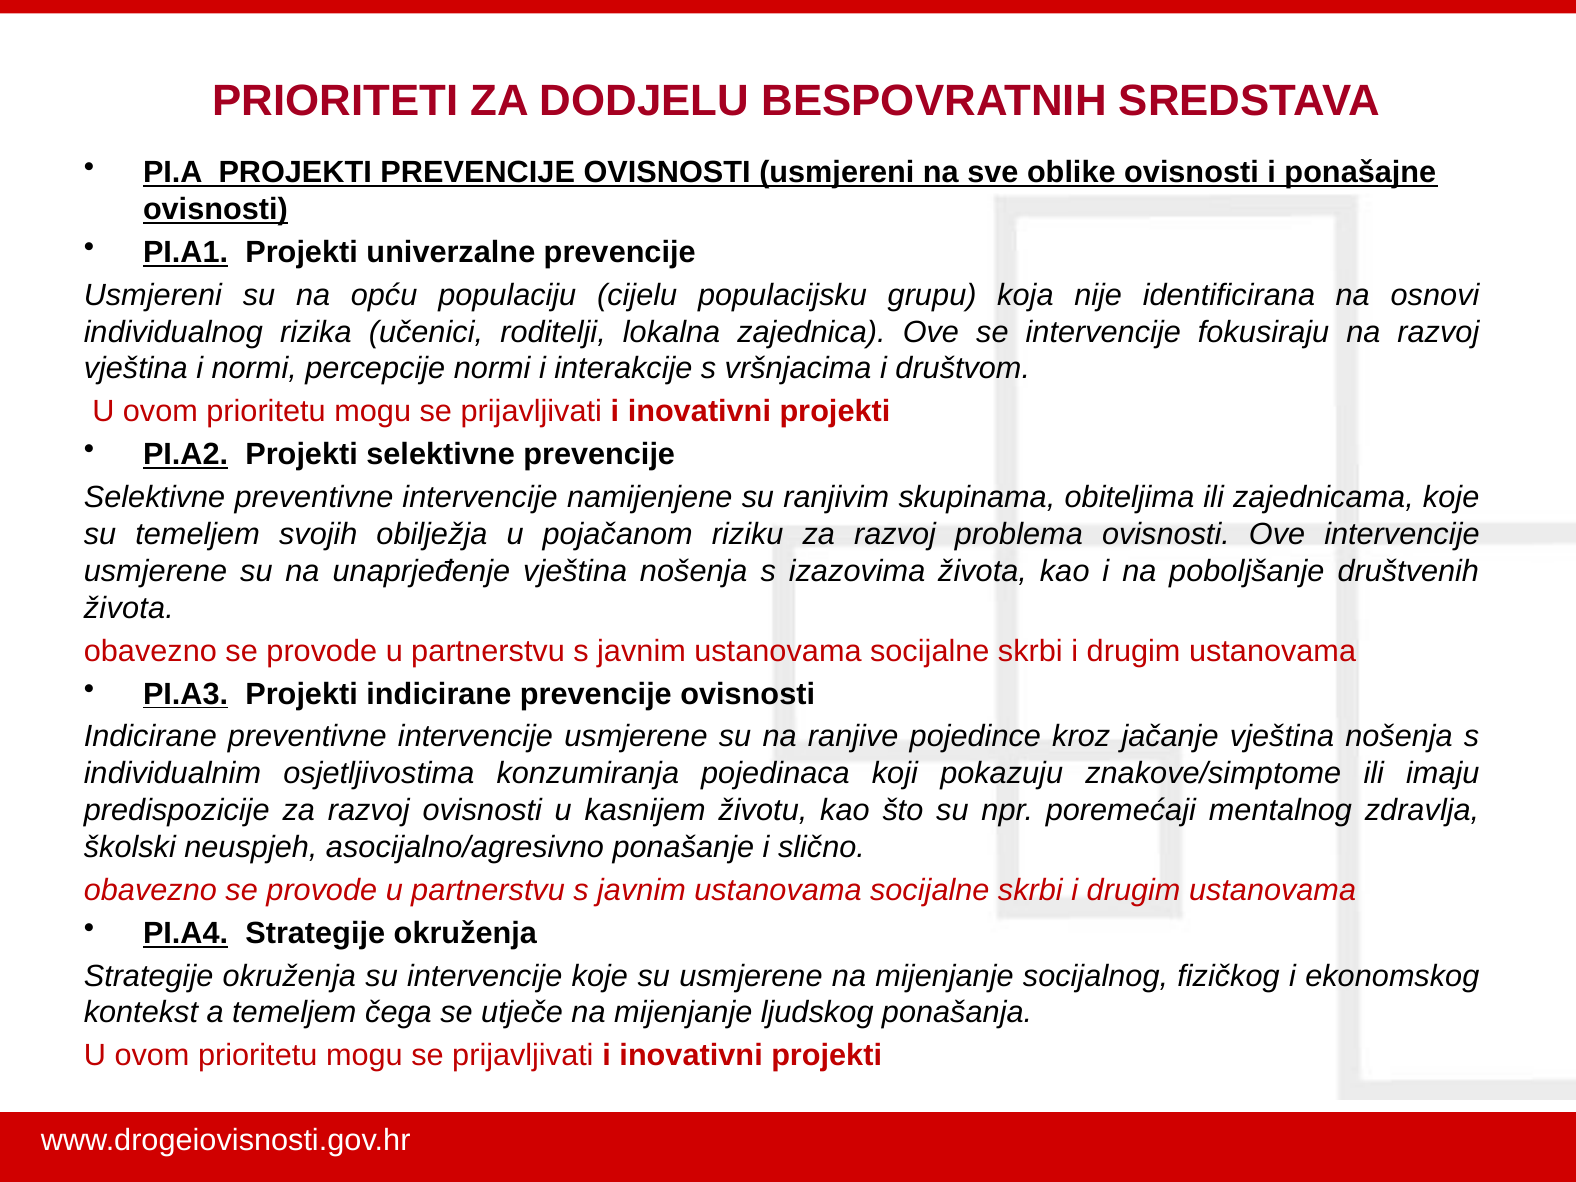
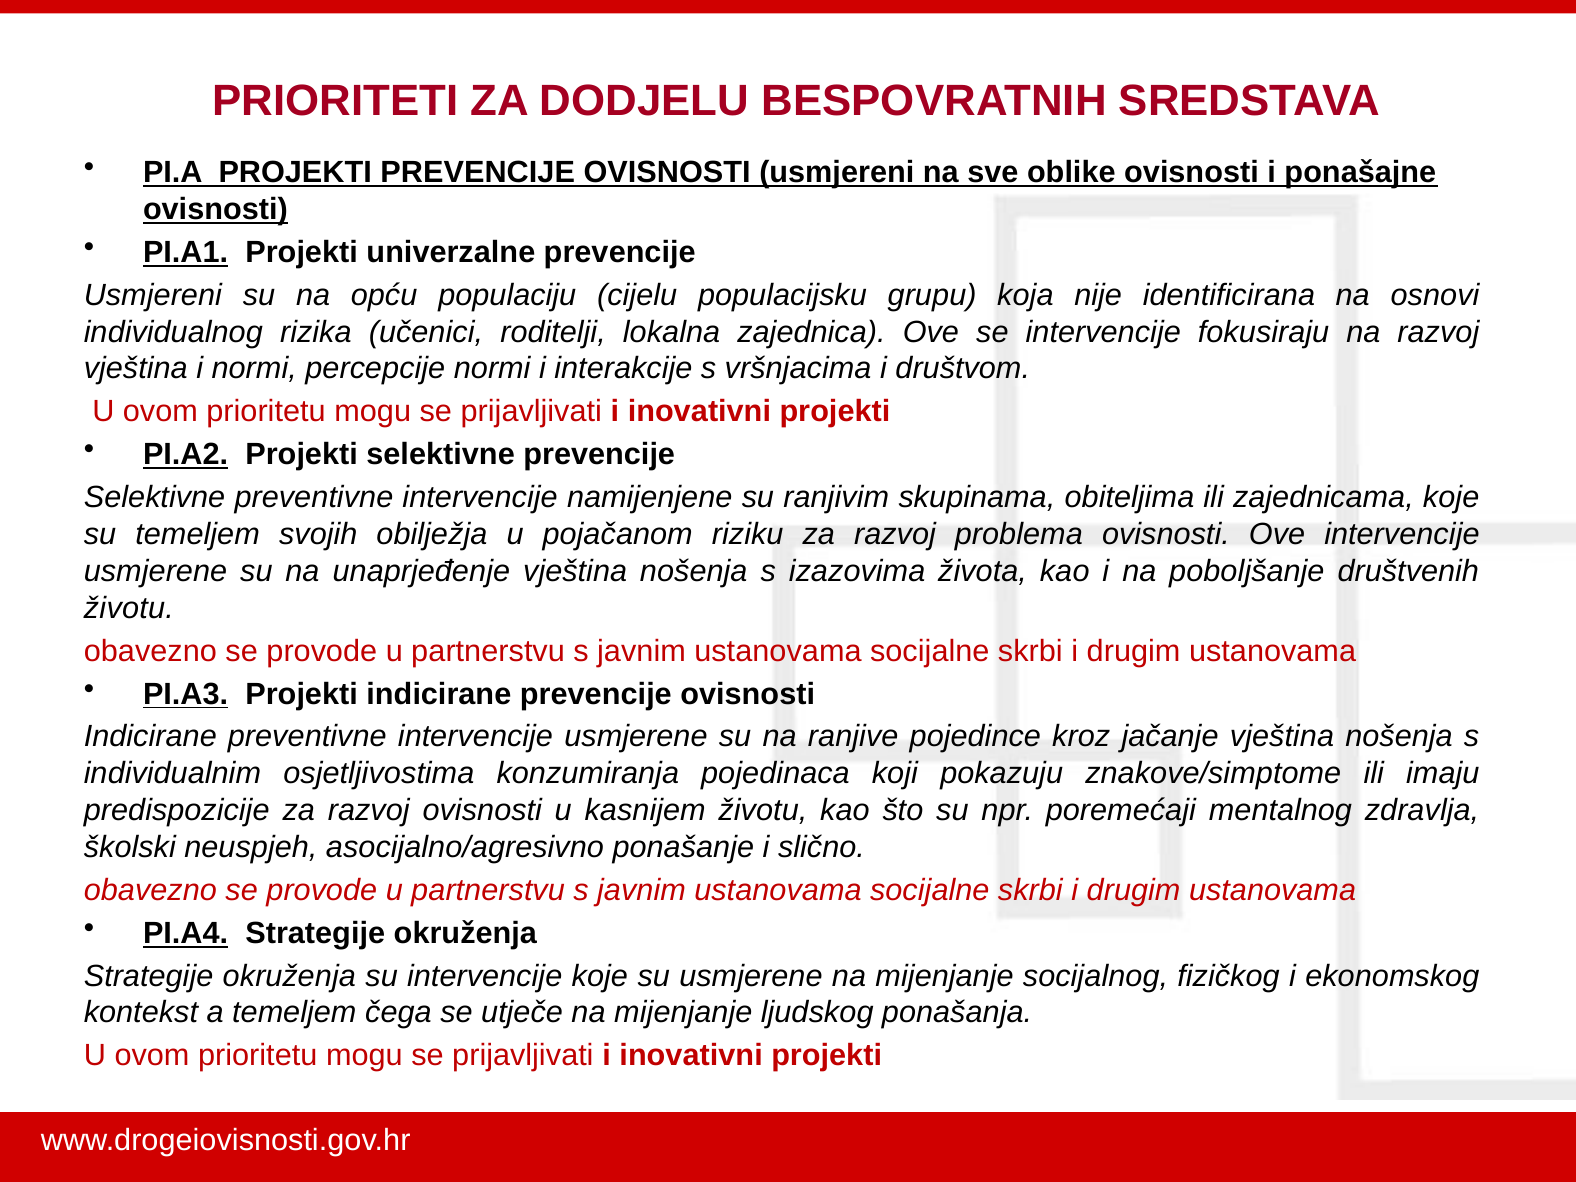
života at (129, 608): života -> životu
